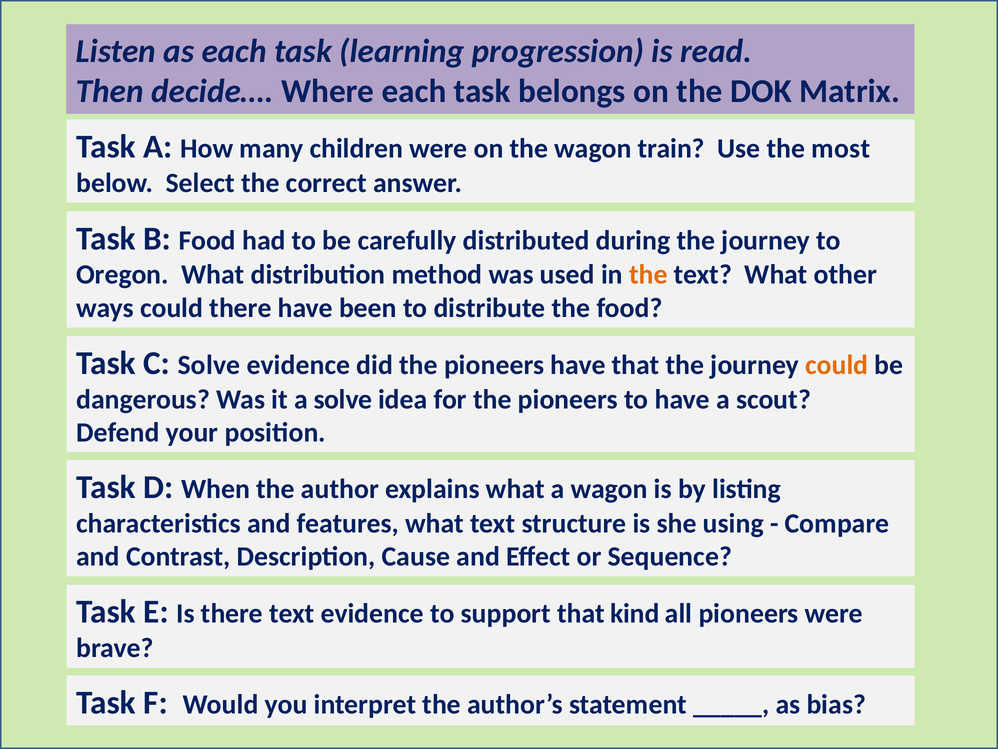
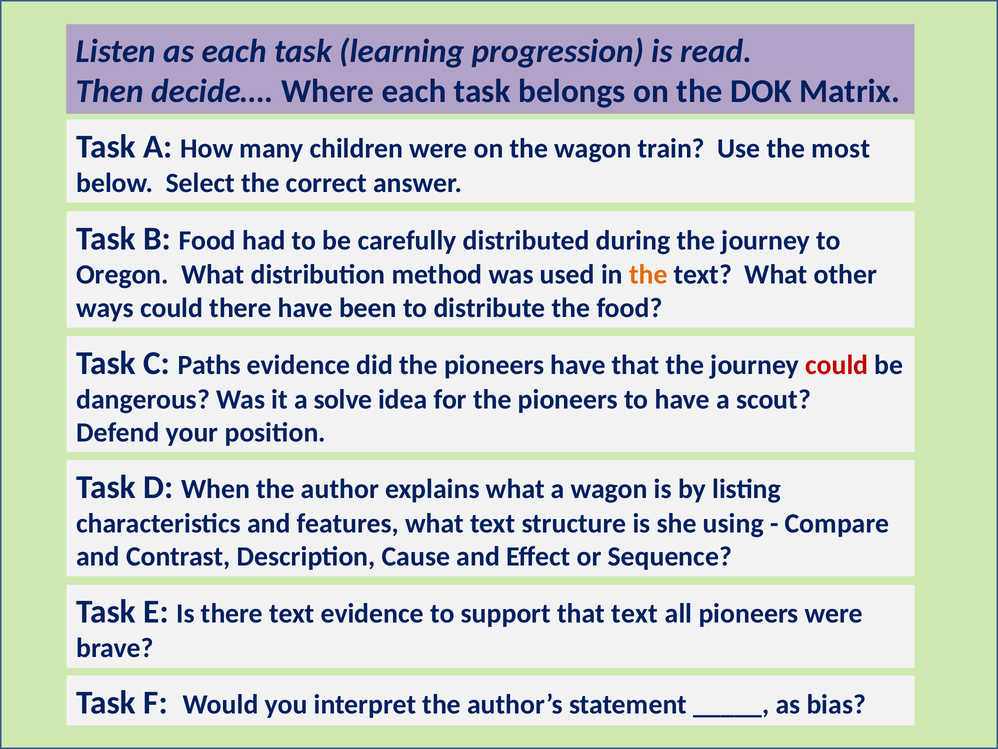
C Solve: Solve -> Paths
could at (837, 365) colour: orange -> red
that kind: kind -> text
